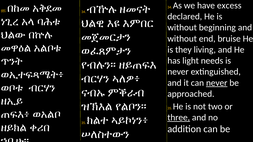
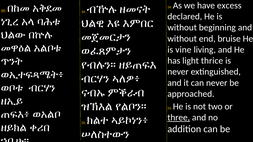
they: they -> vine
needs: needs -> thrice
never at (217, 83) underline: present -> none
